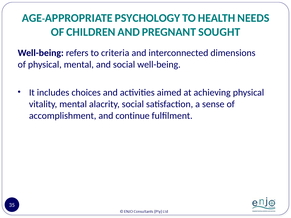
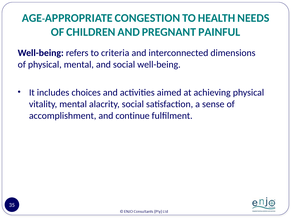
PSYCHOLOGY: PSYCHOLOGY -> CONGESTION
SOUGHT: SOUGHT -> PAINFUL
